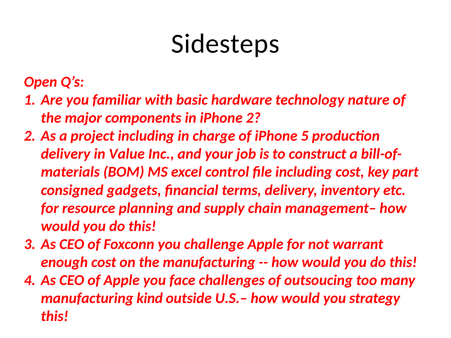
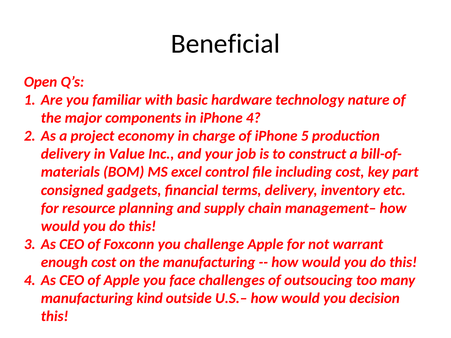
Sidesteps: Sidesteps -> Beneficial
iPhone 2: 2 -> 4
project including: including -> economy
strategy: strategy -> decision
